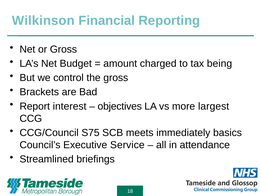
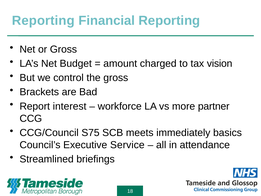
Wilkinson at (43, 21): Wilkinson -> Reporting
being: being -> vision
objectives: objectives -> workforce
largest: largest -> partner
